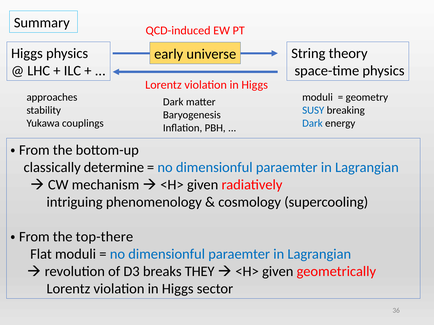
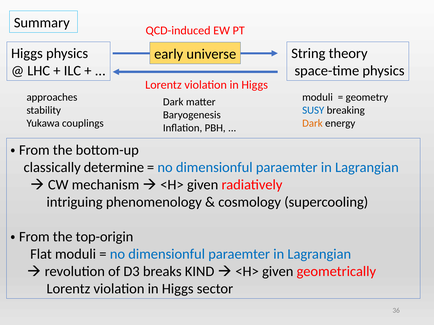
Dark at (312, 123) colour: blue -> orange
top-there: top-there -> top-origin
THEY: THEY -> KIND
